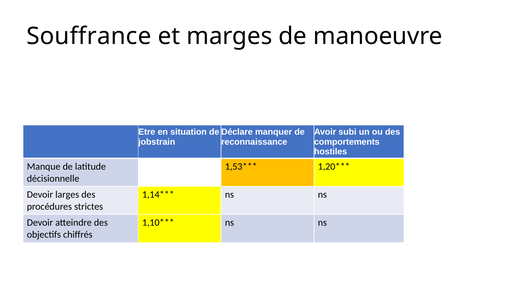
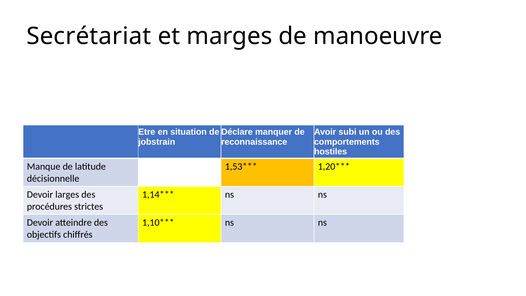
Souffrance: Souffrance -> Secrétariat
